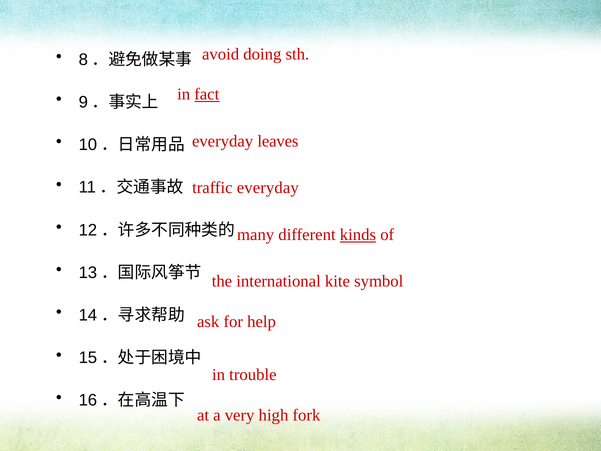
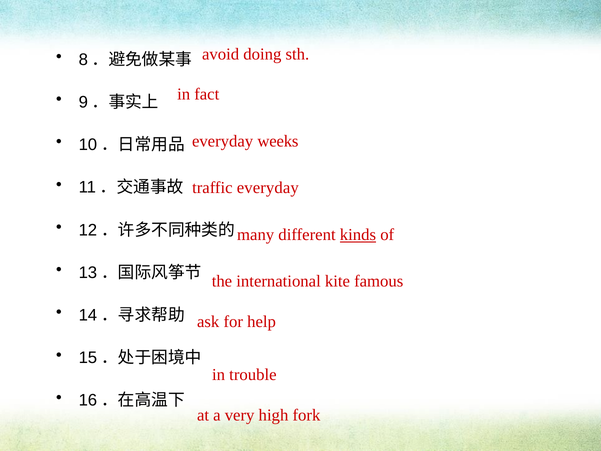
fact underline: present -> none
leaves: leaves -> weeks
symbol: symbol -> famous
